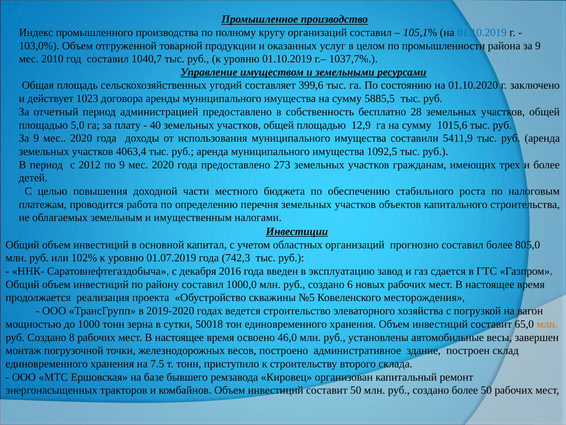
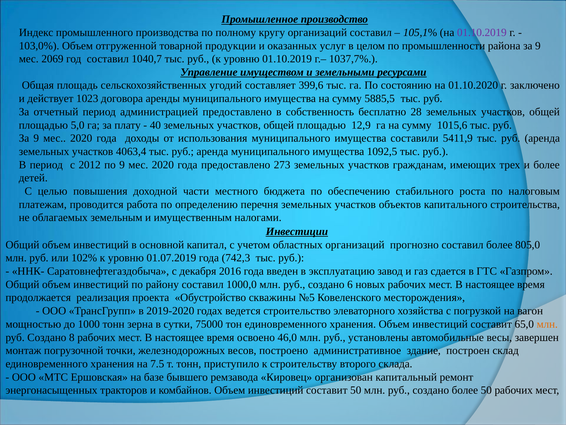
01.10.2019 at (482, 33) colour: blue -> purple
2010: 2010 -> 2069
50018: 50018 -> 75000
